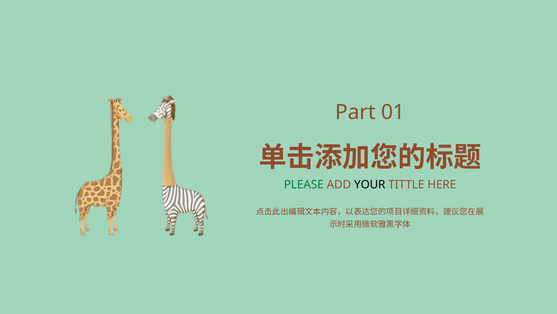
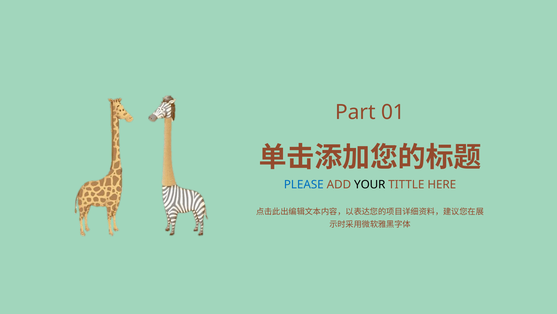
PLEASE colour: green -> blue
